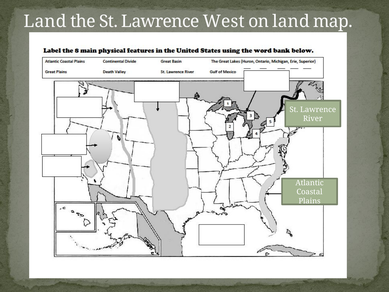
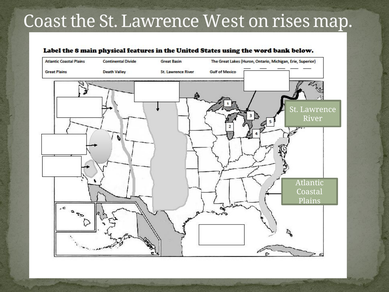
Land at (45, 21): Land -> Coast
on land: land -> rises
